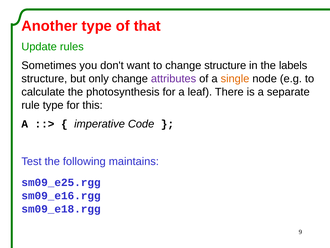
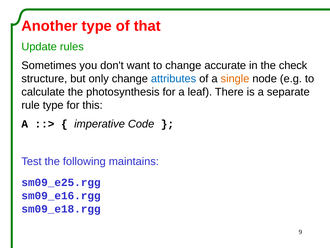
change structure: structure -> accurate
labels: labels -> check
attributes colour: purple -> blue
